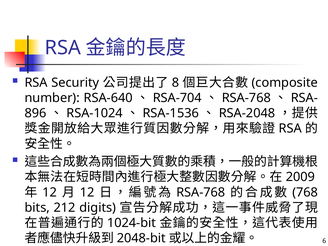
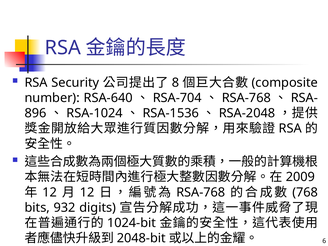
212: 212 -> 932
